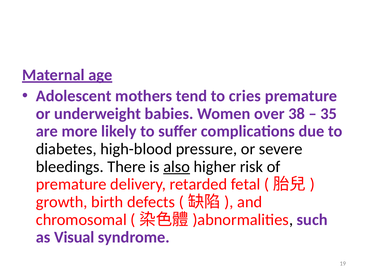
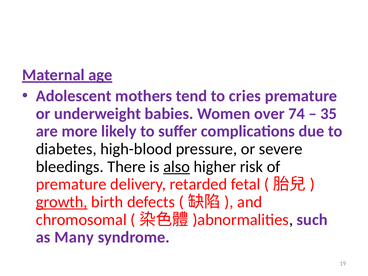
38: 38 -> 74
growth underline: none -> present
Visual: Visual -> Many
